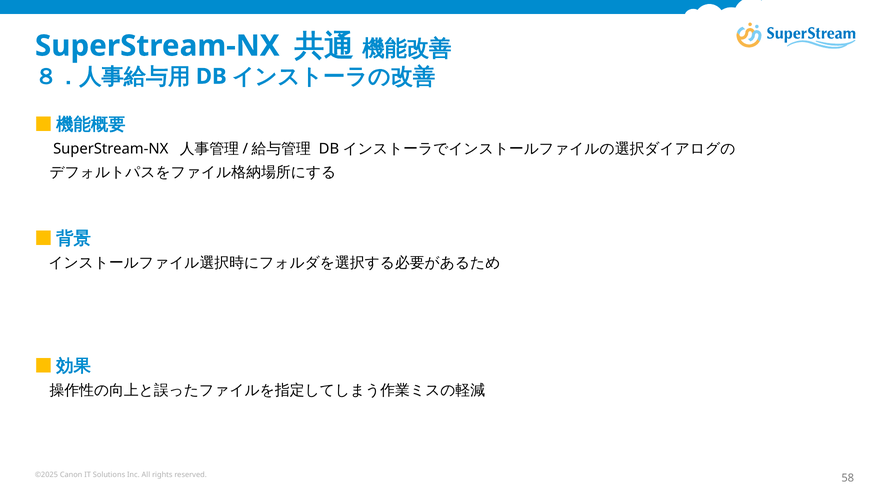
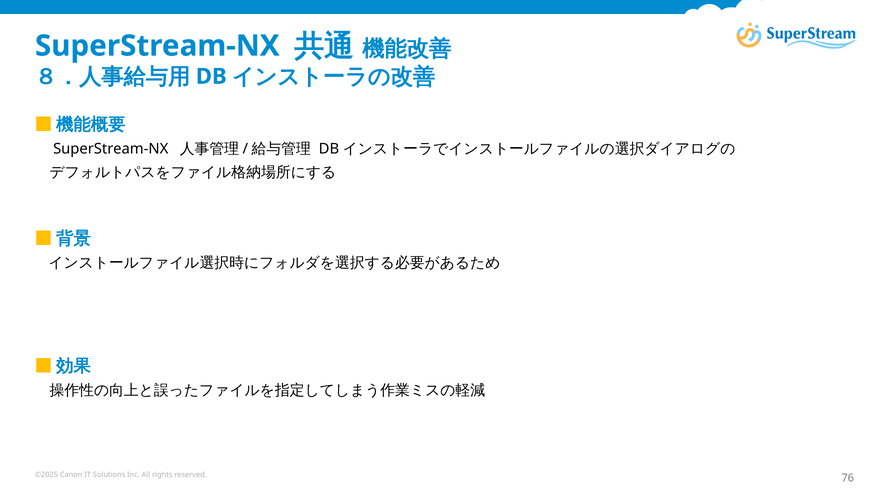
58: 58 -> 76
